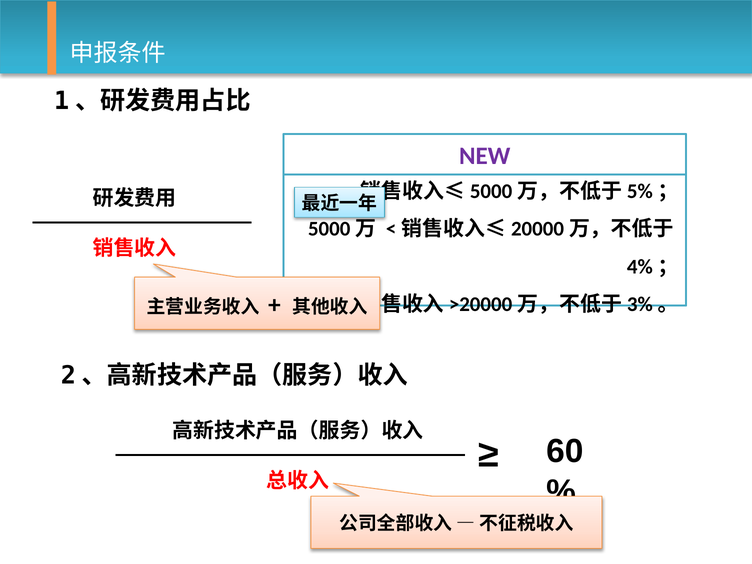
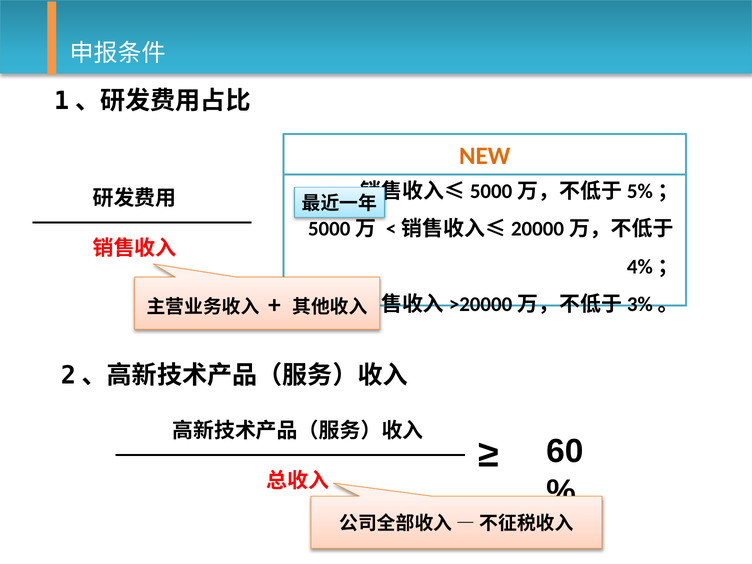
NEW colour: purple -> orange
